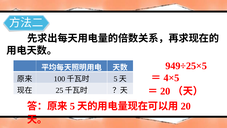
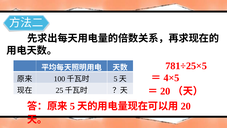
949÷25×5: 949÷25×5 -> 781÷25×5
